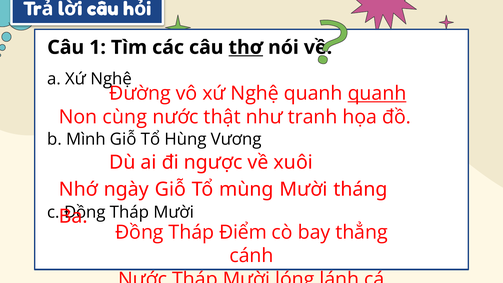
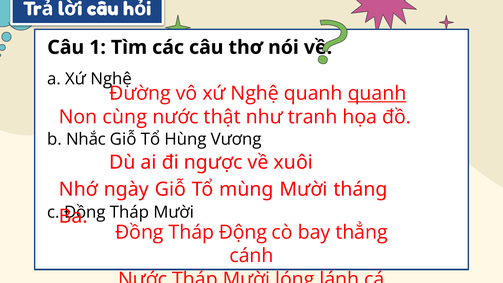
thơ underline: present -> none
Mình: Mình -> Nhắc
Điểm: Điểm -> Động
